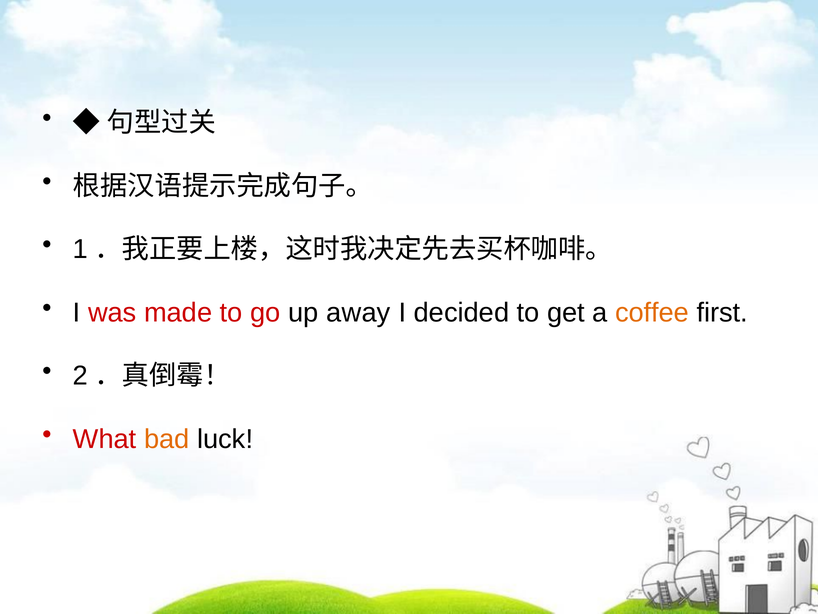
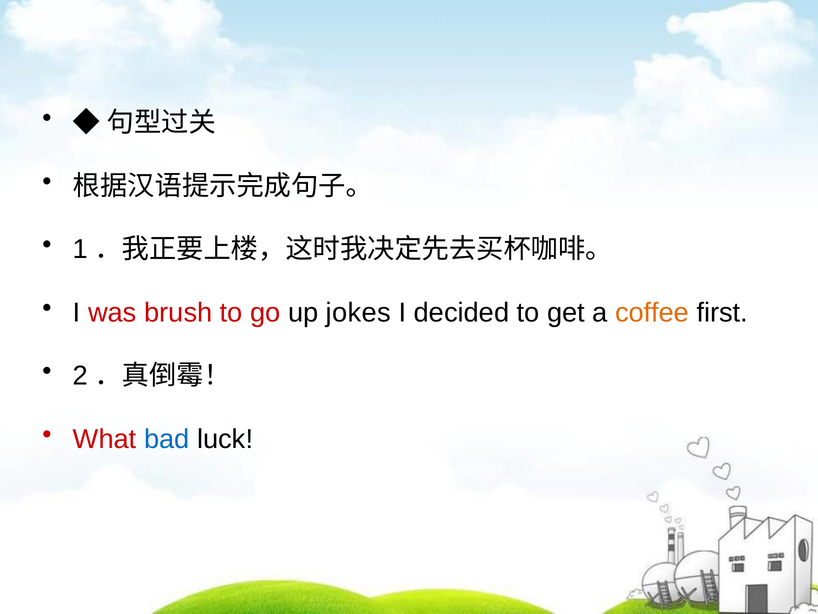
made: made -> brush
away: away -> jokes
bad colour: orange -> blue
